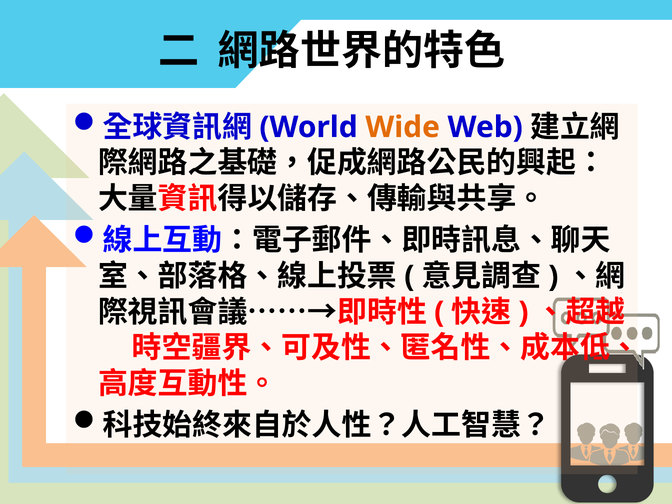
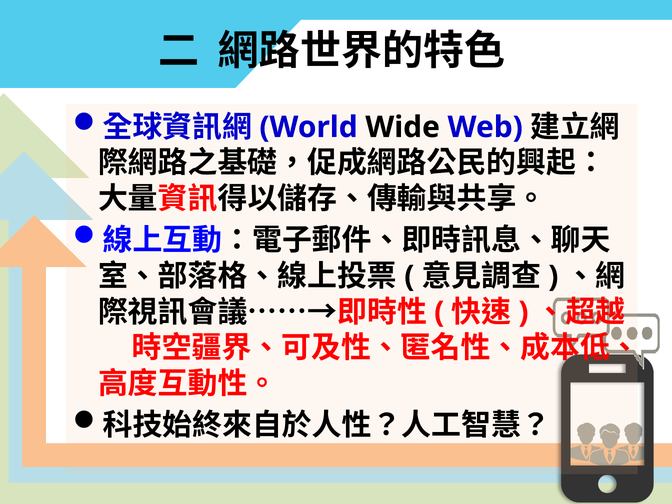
Wide colour: orange -> black
